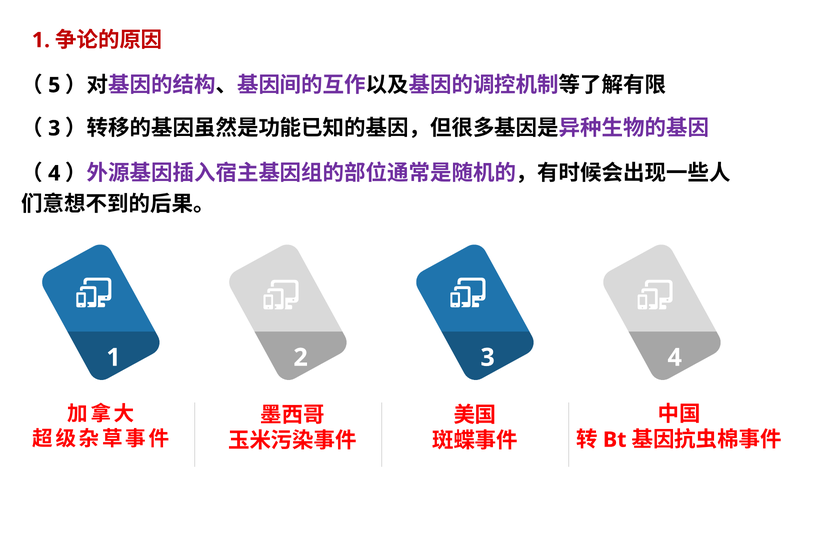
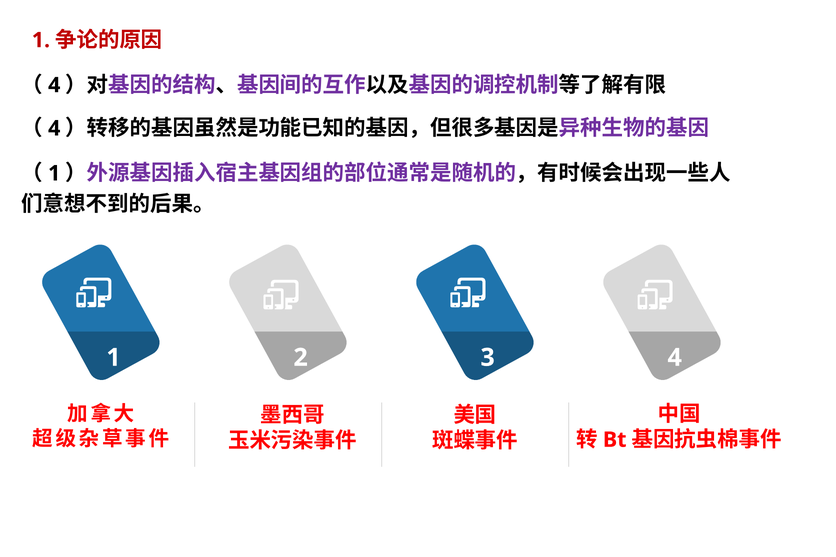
5 at (54, 85): 5 -> 4
3 at (54, 128): 3 -> 4
4 at (54, 173): 4 -> 1
